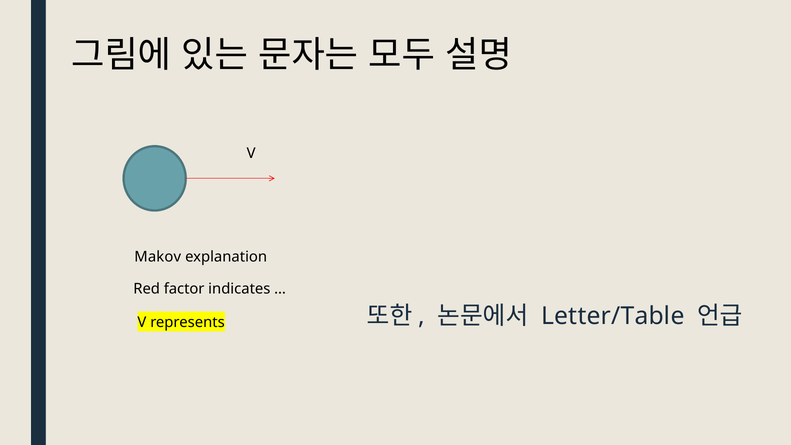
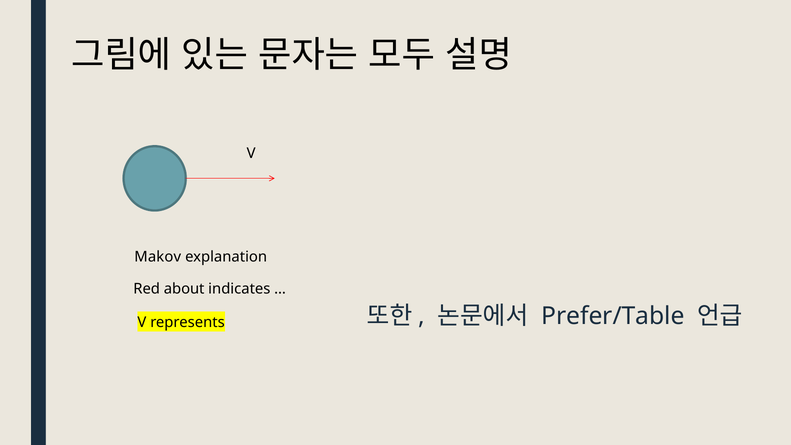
factor: factor -> about
Letter/Table: Letter/Table -> Prefer/Table
